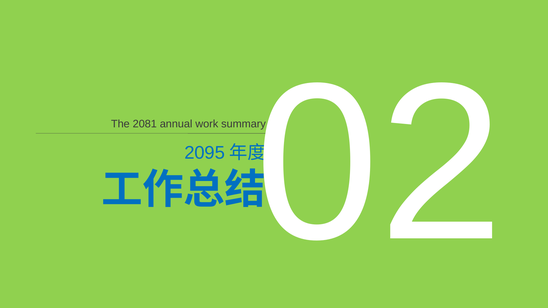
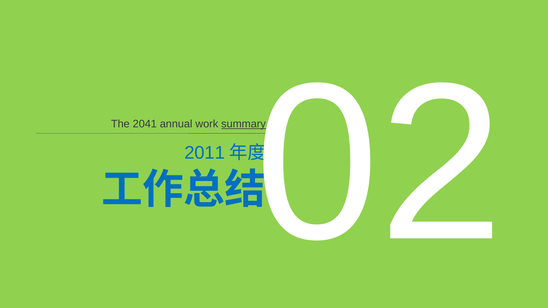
2081: 2081 -> 2041
summary underline: none -> present
2095: 2095 -> 2011
